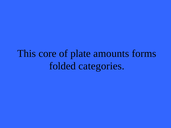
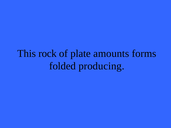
core: core -> rock
categories: categories -> producing
